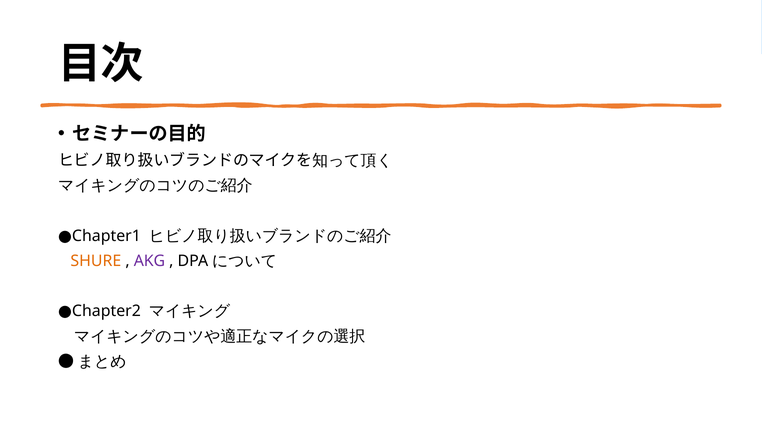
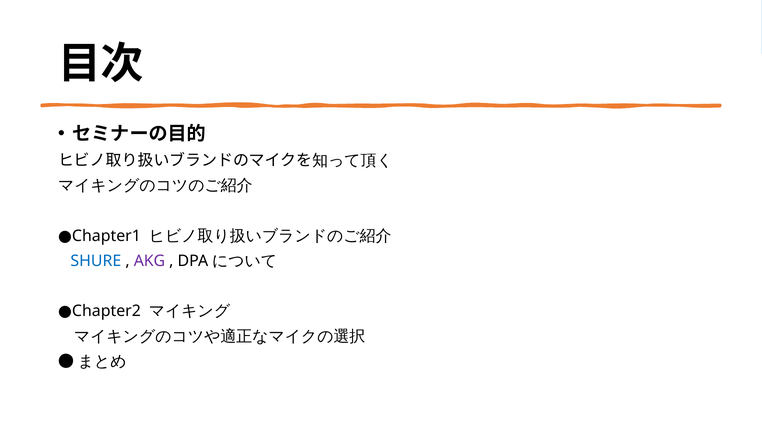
SHURE colour: orange -> blue
